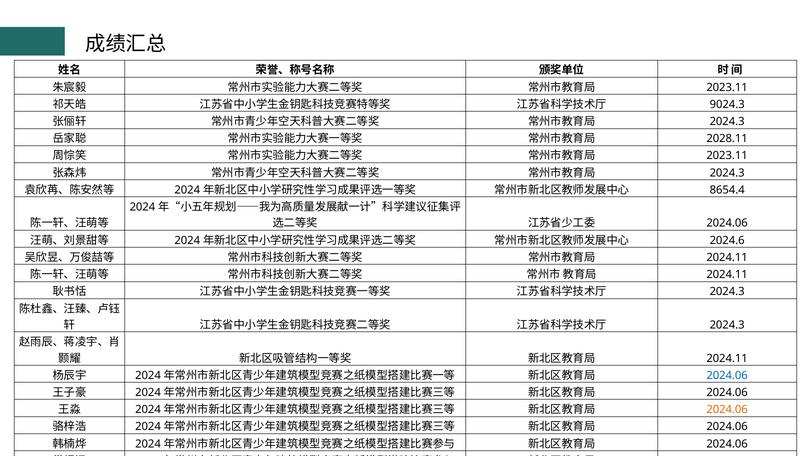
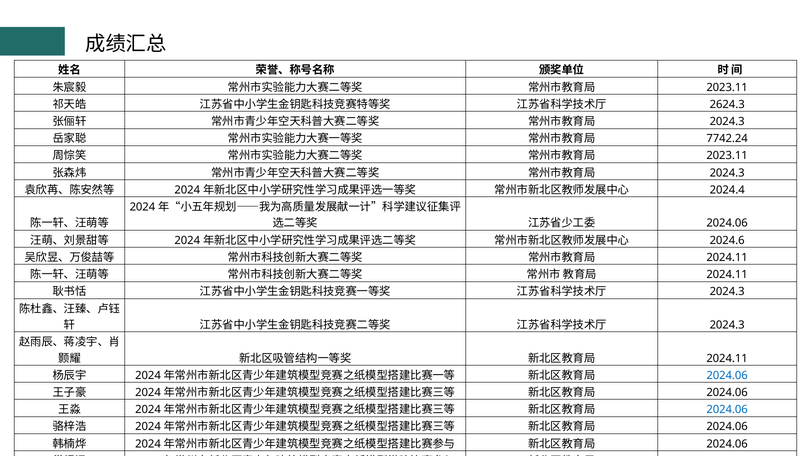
9024.3: 9024.3 -> 2624.3
2028.11: 2028.11 -> 7742.24
8654.4: 8654.4 -> 2024.4
2024.06 at (727, 409) colour: orange -> blue
